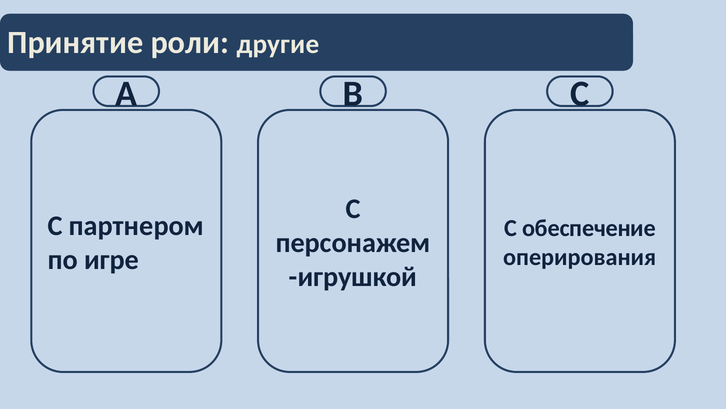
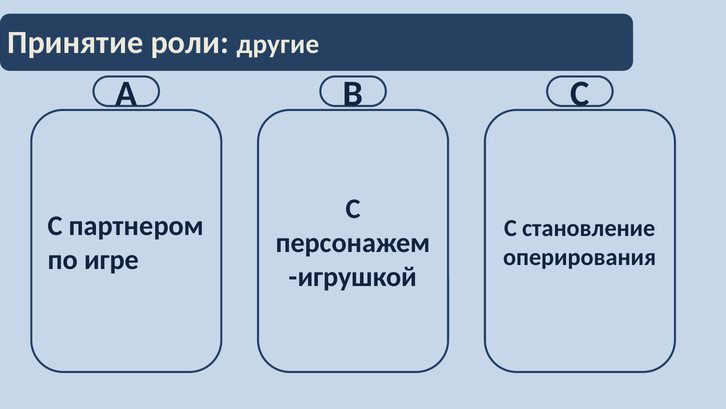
обеспечение: обеспечение -> становление
